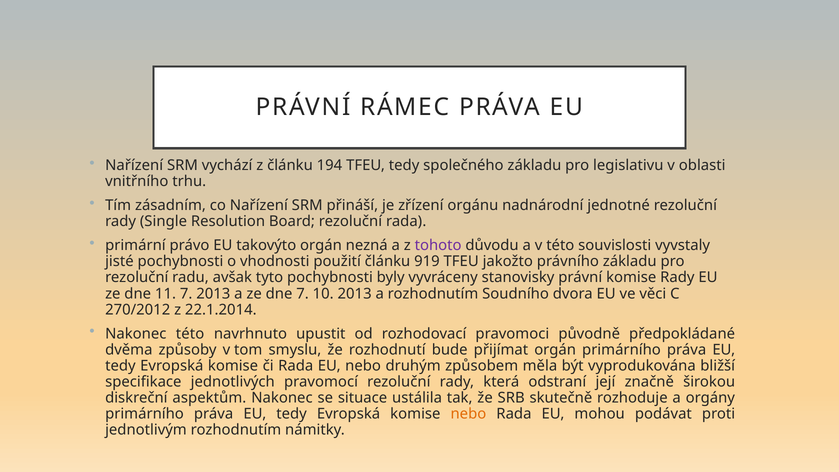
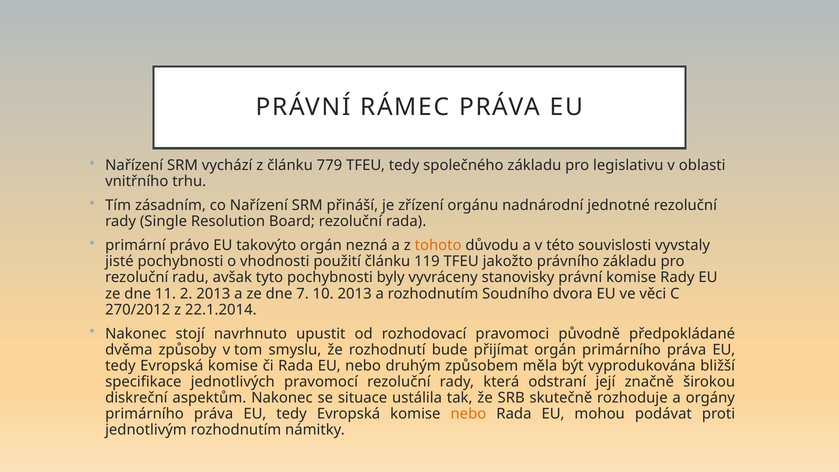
194: 194 -> 779
tohoto colour: purple -> orange
919: 919 -> 119
11 7: 7 -> 2
Nakonec této: této -> stojí
